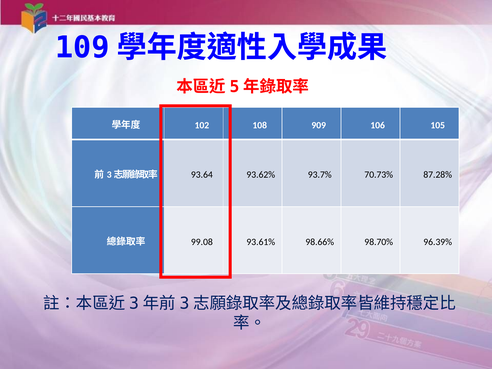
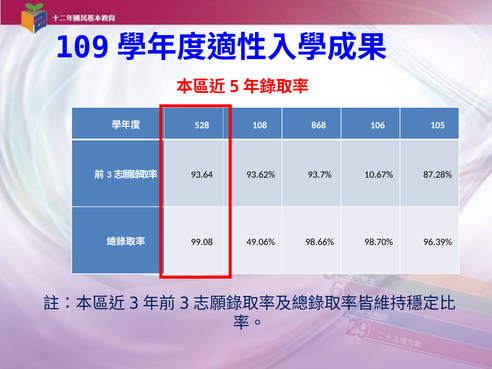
102: 102 -> 528
909: 909 -> 868
70.73%: 70.73% -> 10.67%
93.61%: 93.61% -> 49.06%
